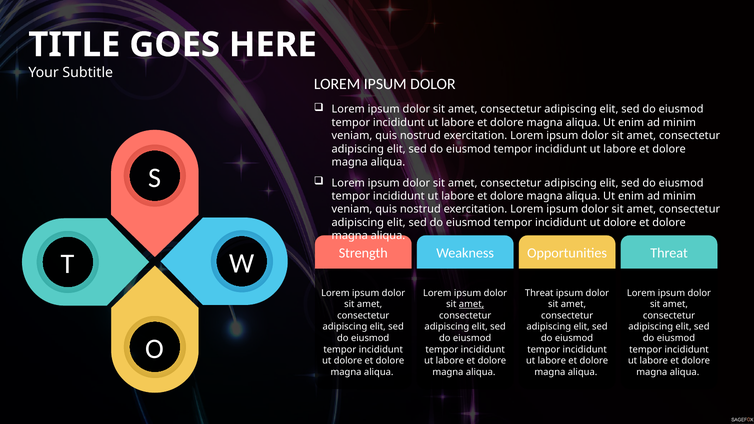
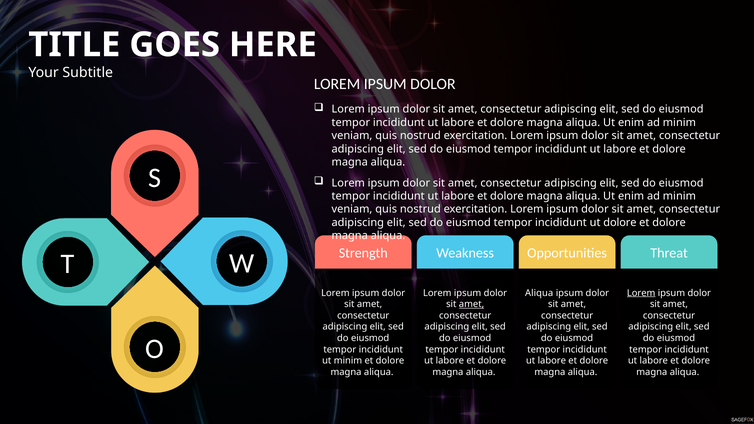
Threat at (539, 293): Threat -> Aliqua
Lorem at (641, 293) underline: none -> present
dolore at (348, 361): dolore -> minim
